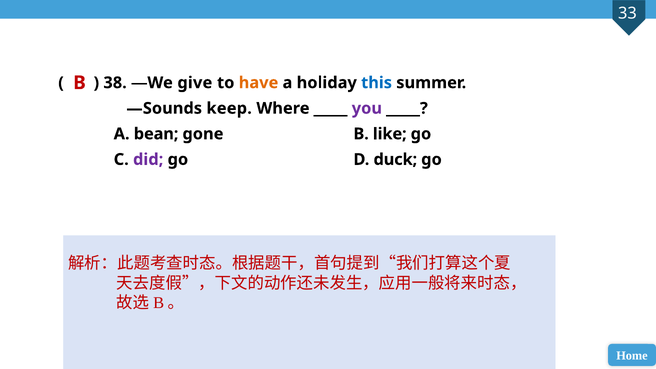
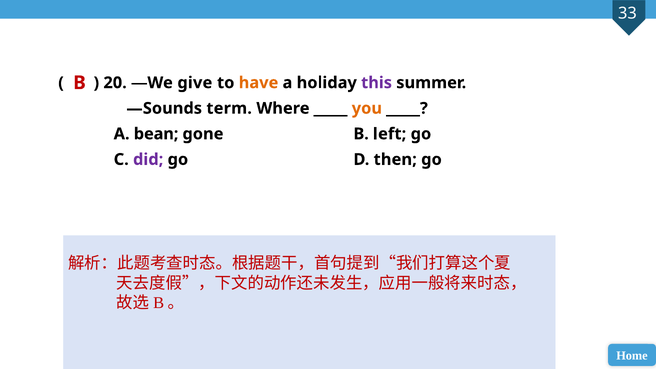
38: 38 -> 20
this colour: blue -> purple
keep: keep -> term
you colour: purple -> orange
like: like -> left
duck: duck -> then
